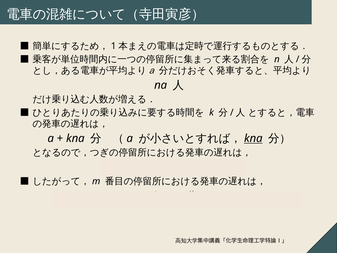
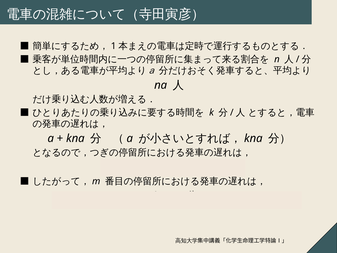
kna at (253, 138) underline: present -> none
